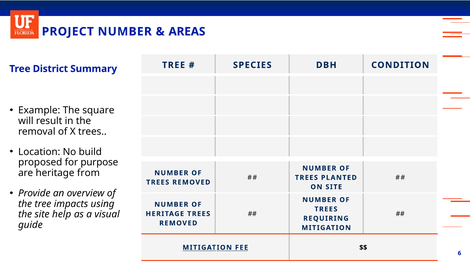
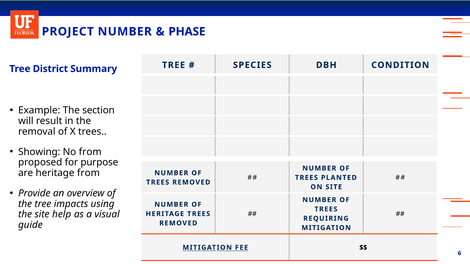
AREAS: AREAS -> PHASE
square: square -> section
Location: Location -> Showing
No build: build -> from
